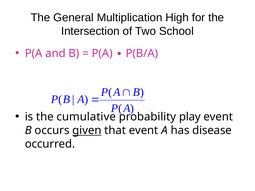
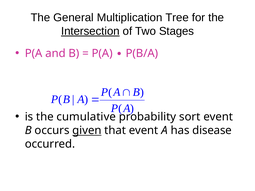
High: High -> Tree
Intersection underline: none -> present
School: School -> Stages
play: play -> sort
